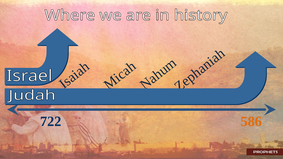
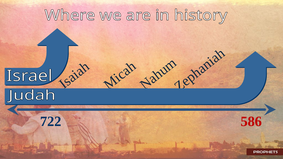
586 colour: orange -> red
